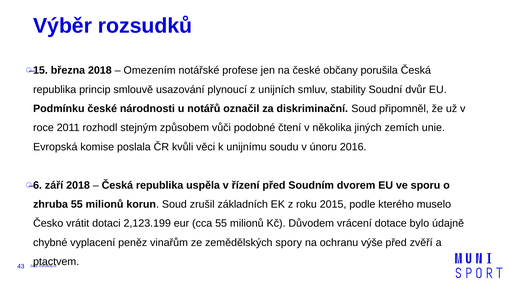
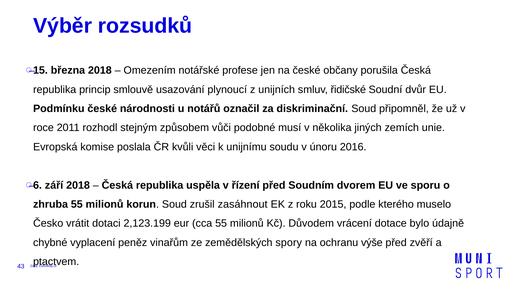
stability: stability -> řidičské
čtení: čtení -> musí
základních: základních -> zasáhnout
